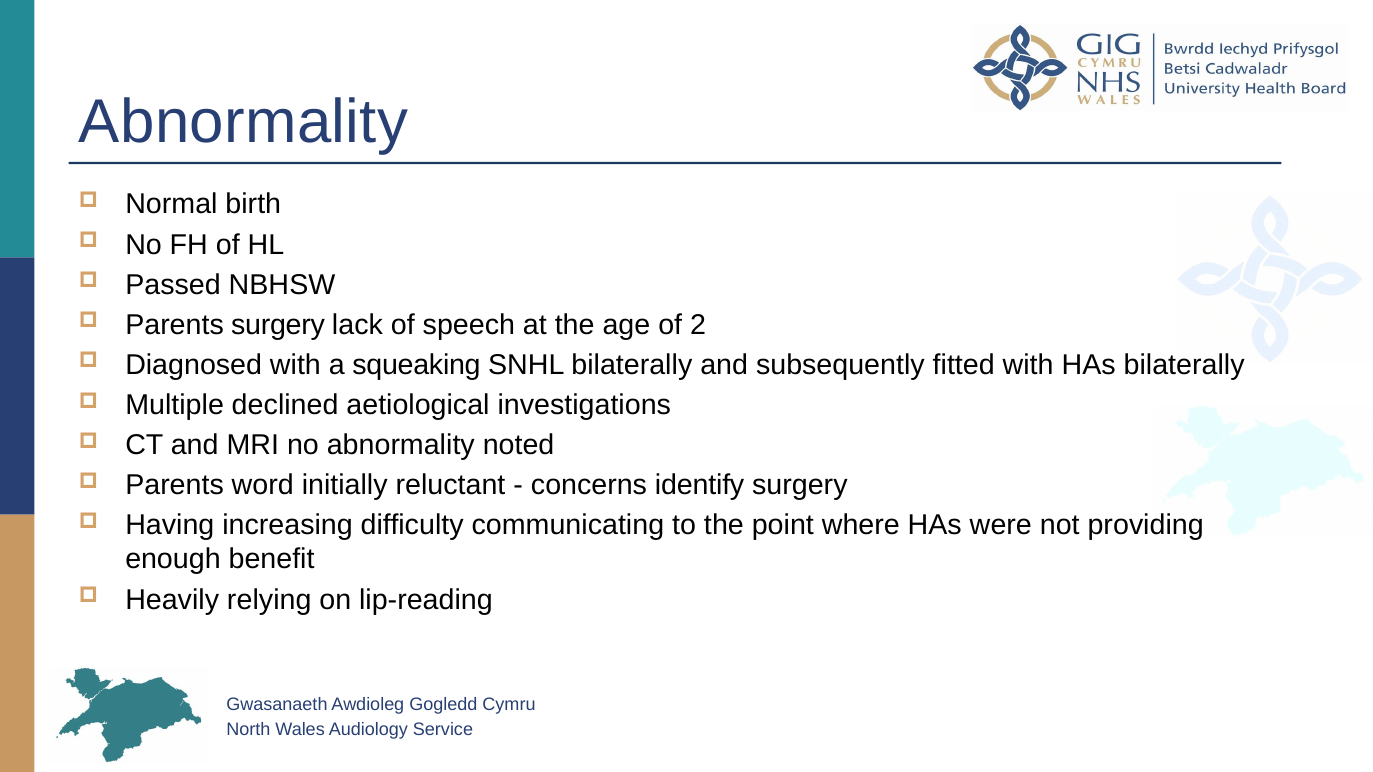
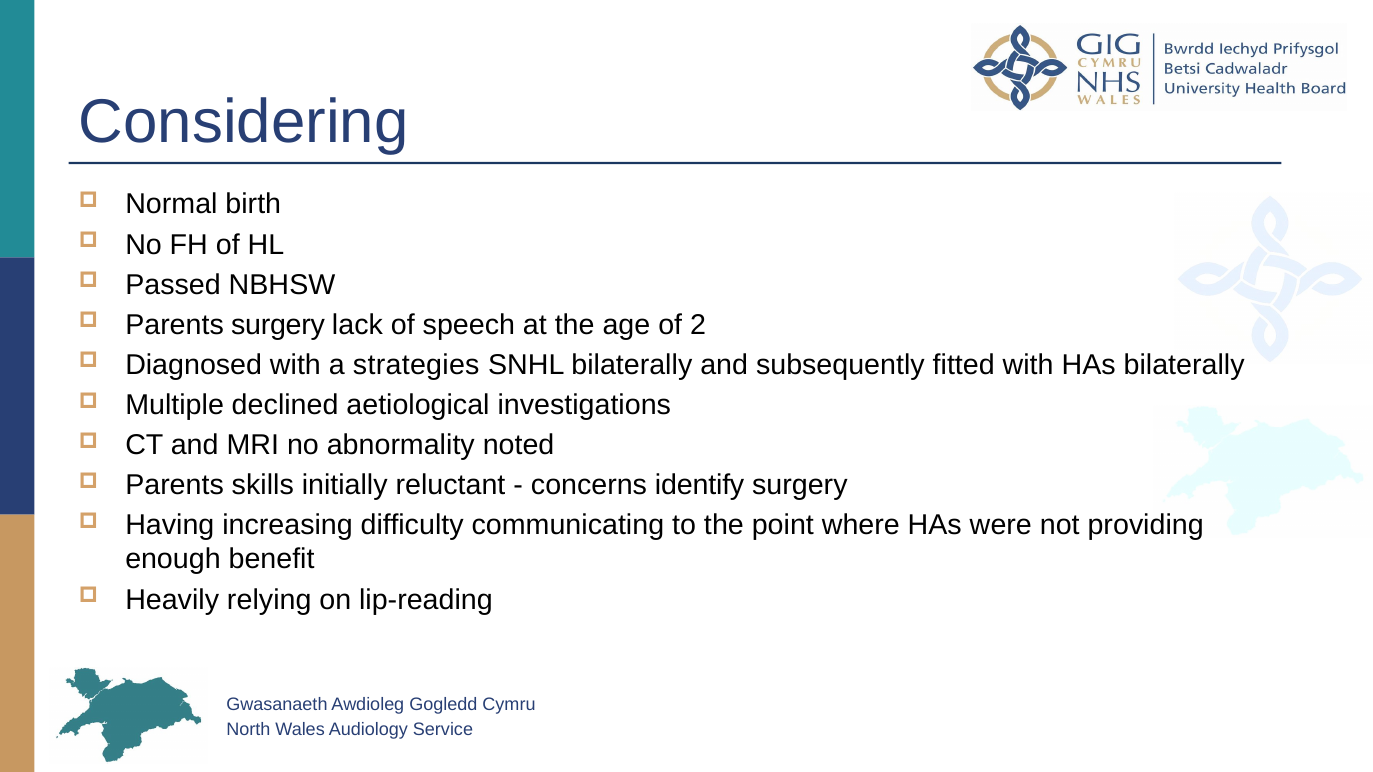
Abnormality at (244, 122): Abnormality -> Considering
squeaking: squeaking -> strategies
word: word -> skills
